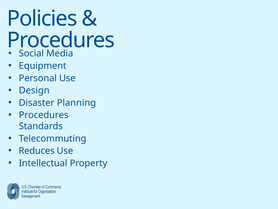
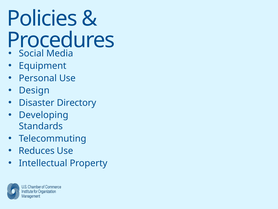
Planning: Planning -> Directory
Procedures at (44, 115): Procedures -> Developing
